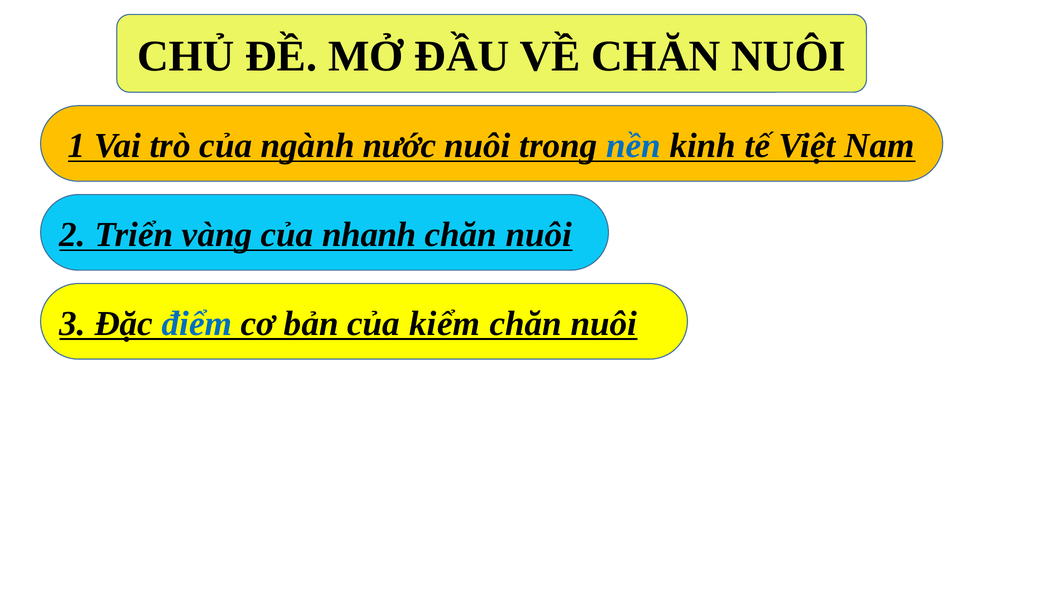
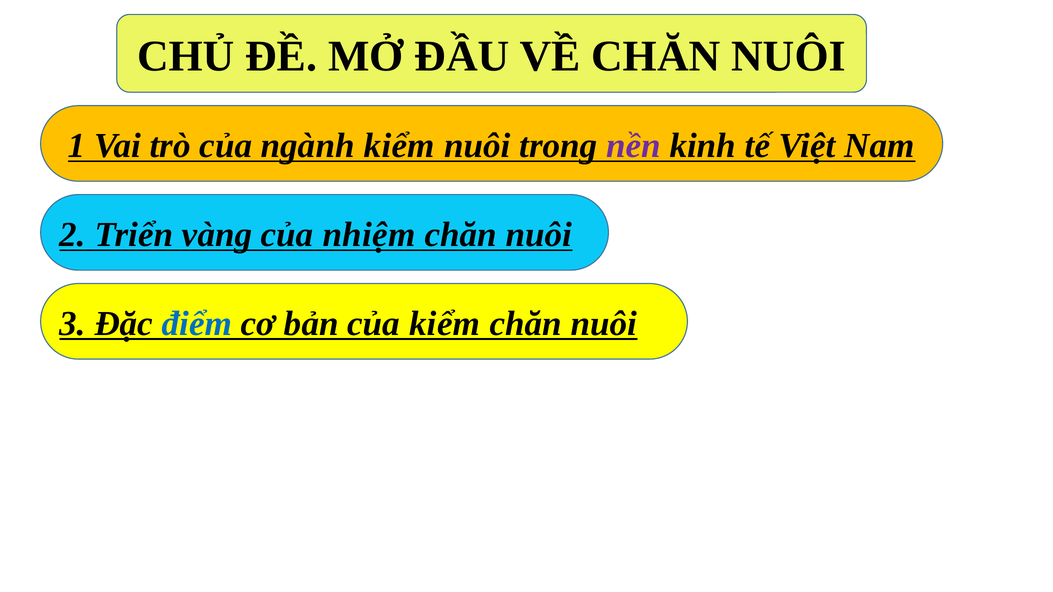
ngành nước: nước -> kiểm
nền colour: blue -> purple
nhanh: nhanh -> nhiệm
